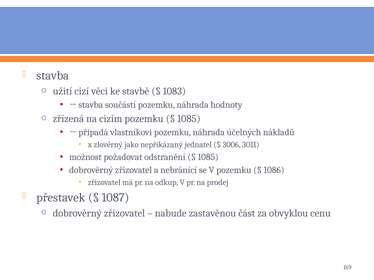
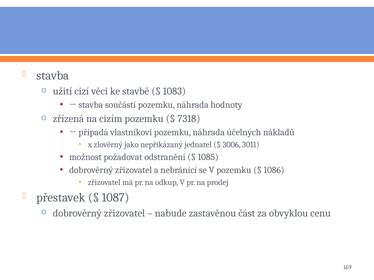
1085 at (189, 119): 1085 -> 7318
